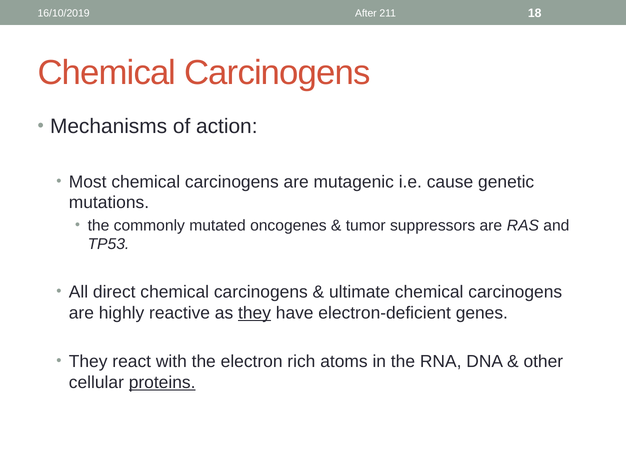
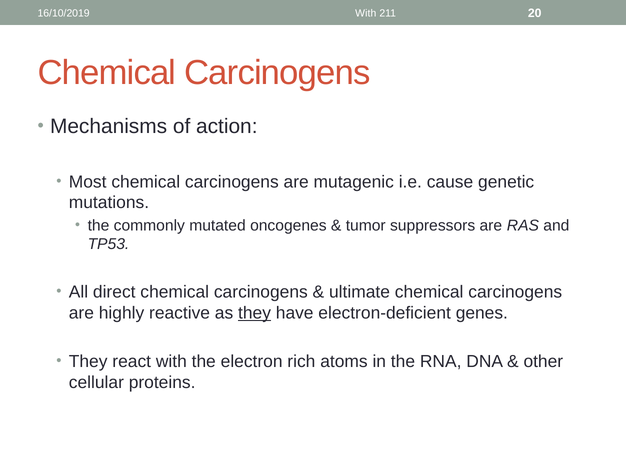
After at (366, 13): After -> With
18: 18 -> 20
proteins underline: present -> none
